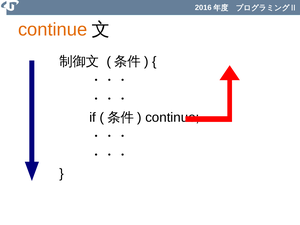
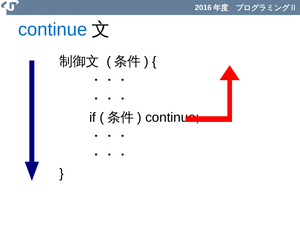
continue at (53, 30) colour: orange -> blue
